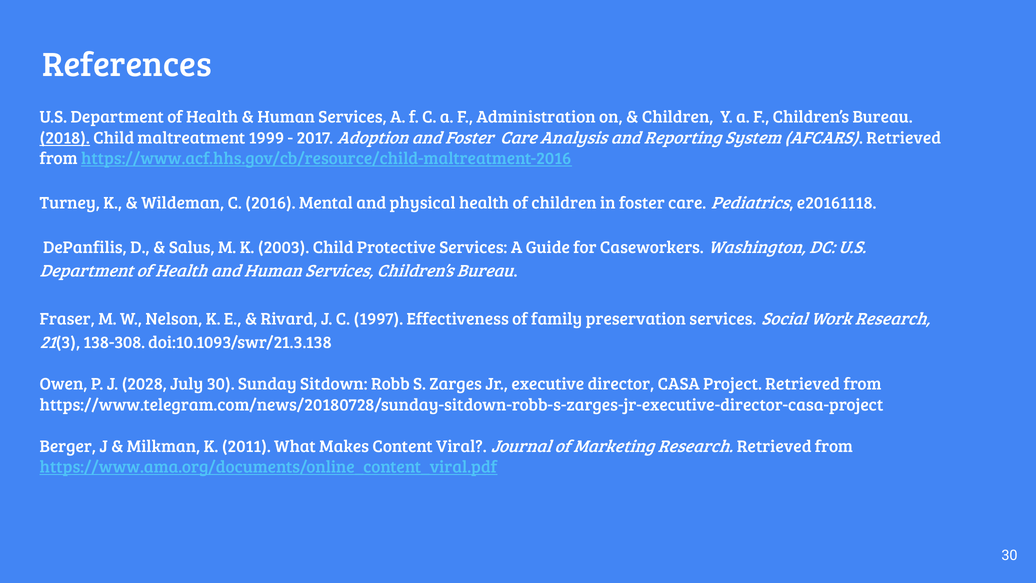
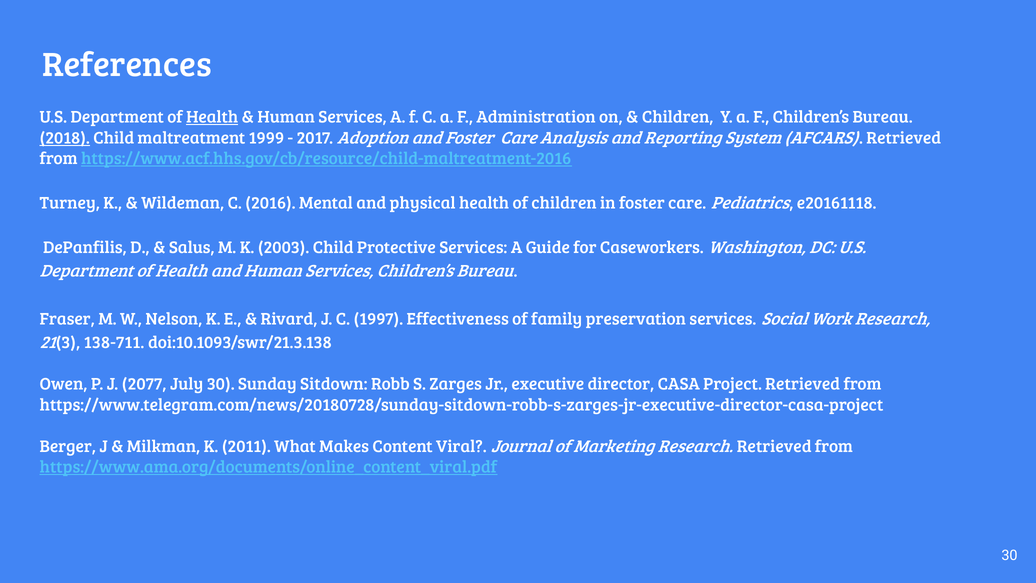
Health at (212, 117) underline: none -> present
138-308: 138-308 -> 138-711
2028: 2028 -> 2077
